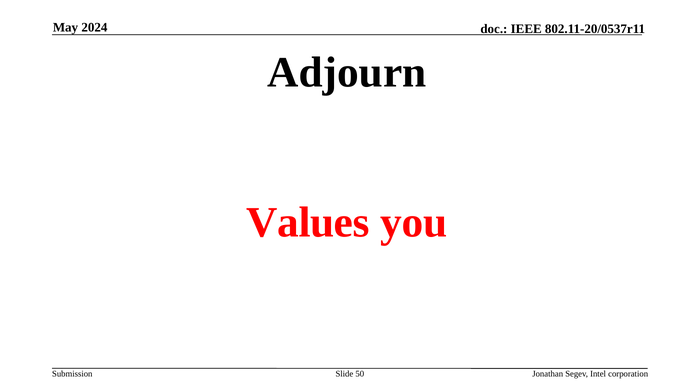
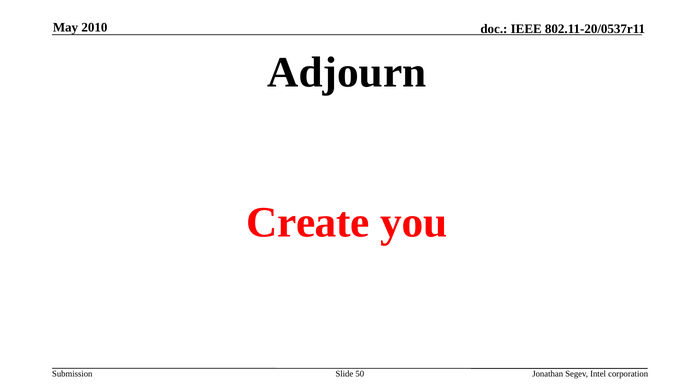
2024: 2024 -> 2010
Values: Values -> Create
